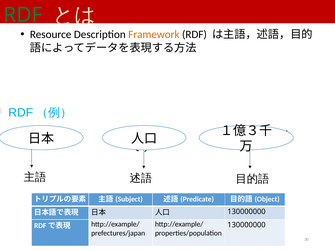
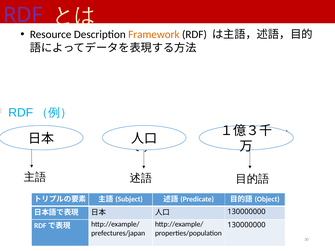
RDF at (23, 15) colour: green -> purple
